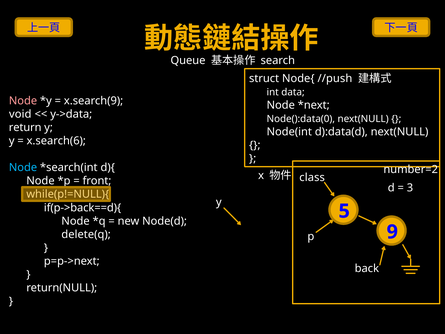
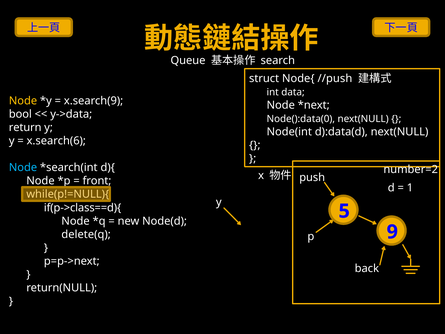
Node at (23, 101) colour: pink -> yellow
void: void -> bool
class: class -> push
3: 3 -> 1
if(p->back==d){: if(p->back==d){ -> if(p->class==d){
